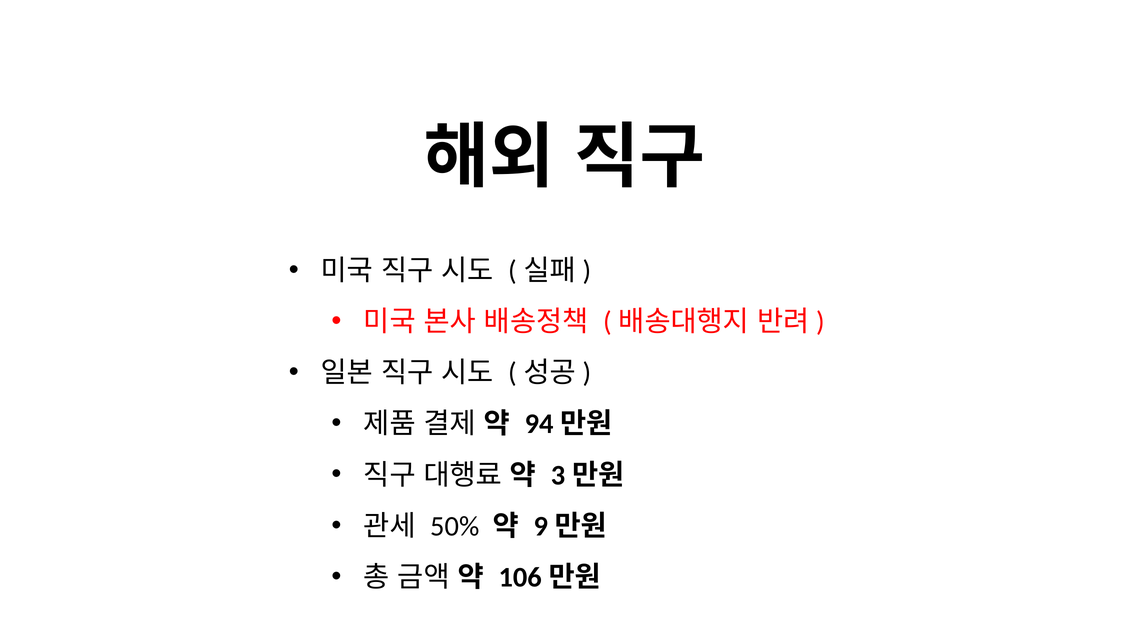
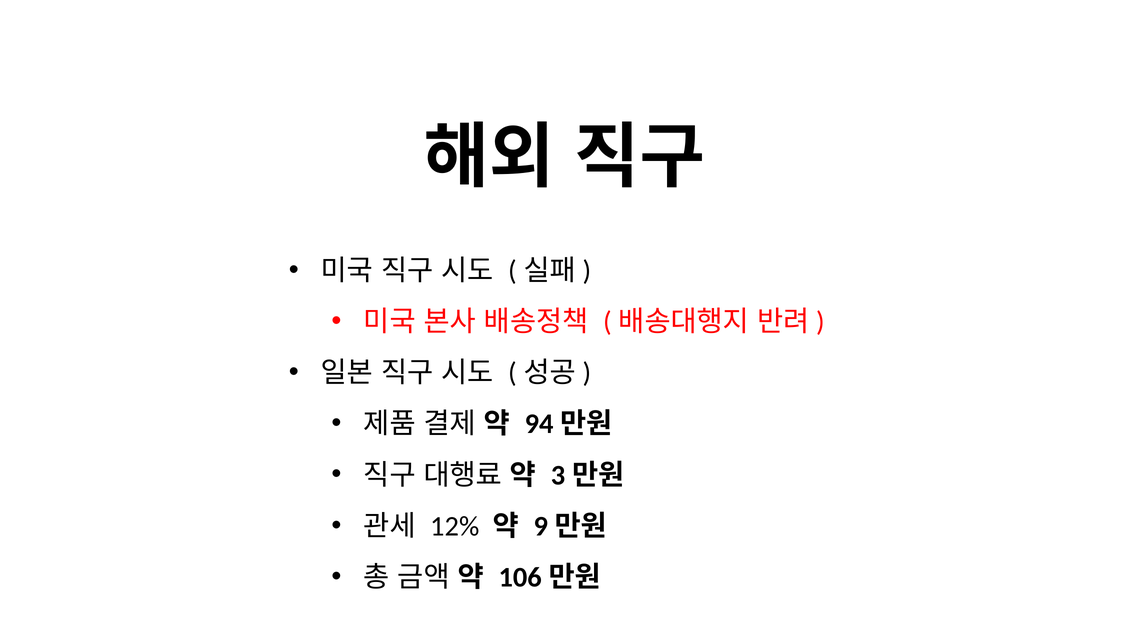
50%: 50% -> 12%
